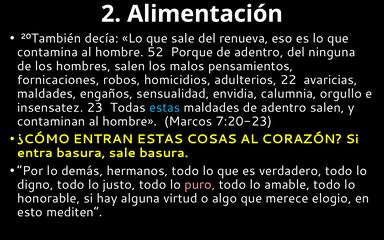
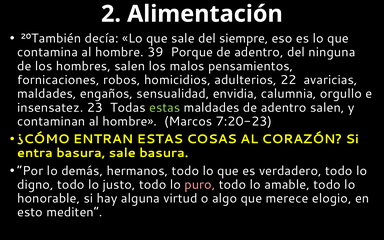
renueva: renueva -> siempre
52: 52 -> 39
estas at (165, 108) colour: light blue -> light green
